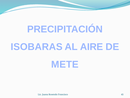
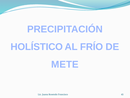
ISOBARAS: ISOBARAS -> HOLÍSTICO
AIRE: AIRE -> FRÍO
